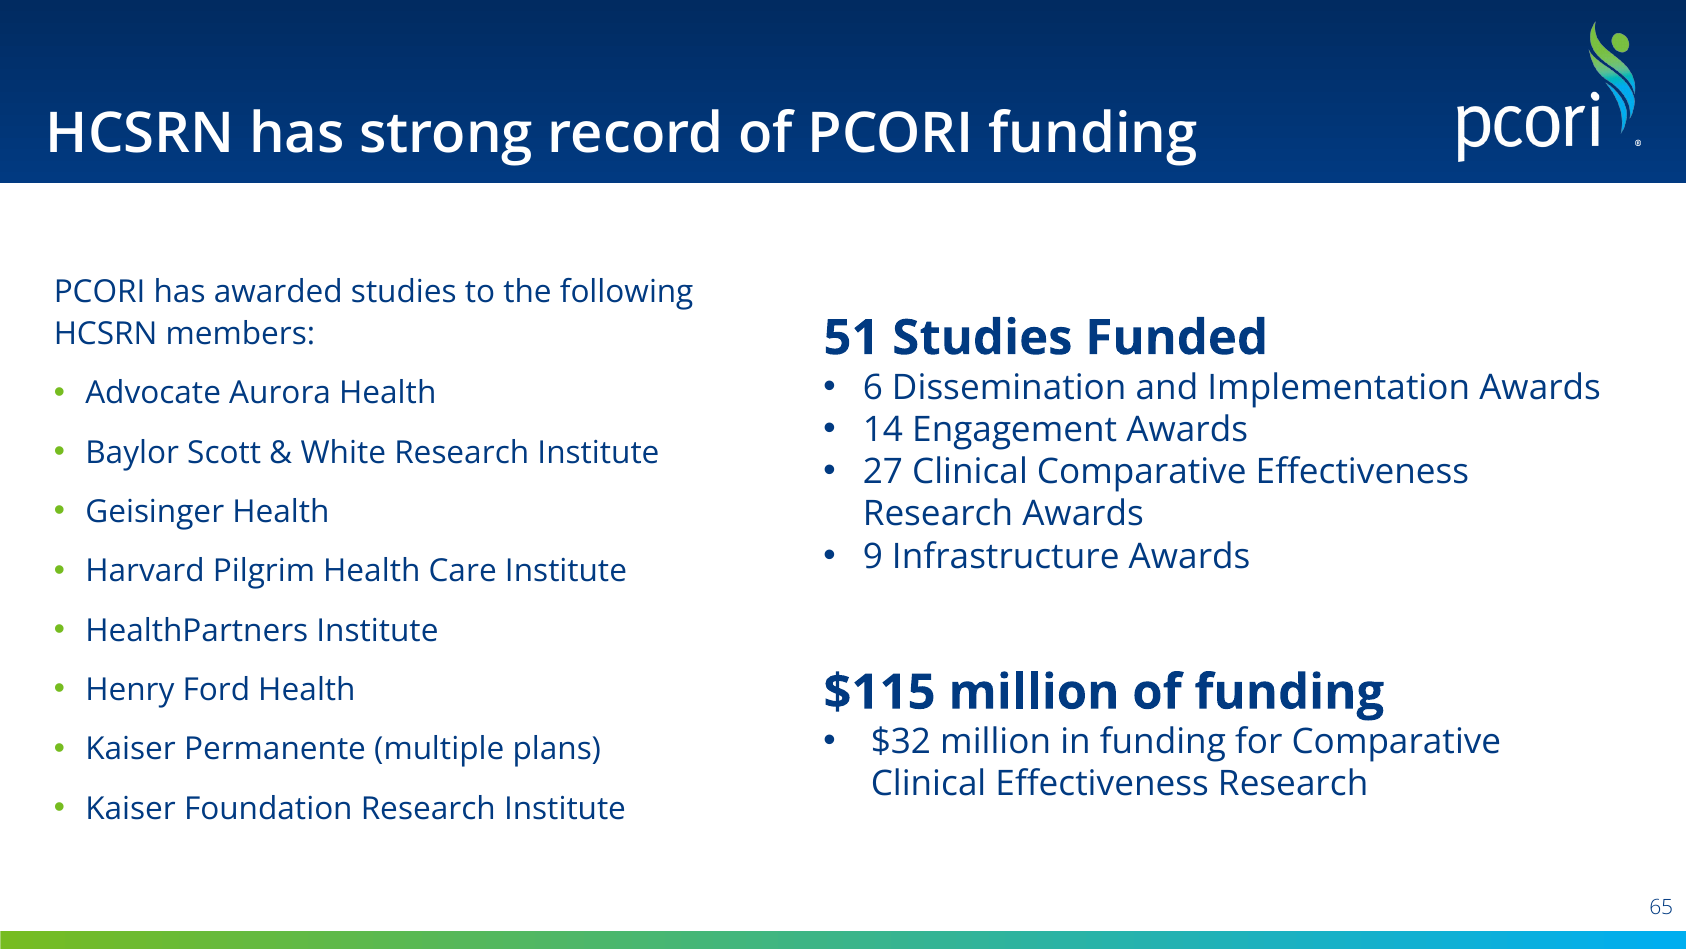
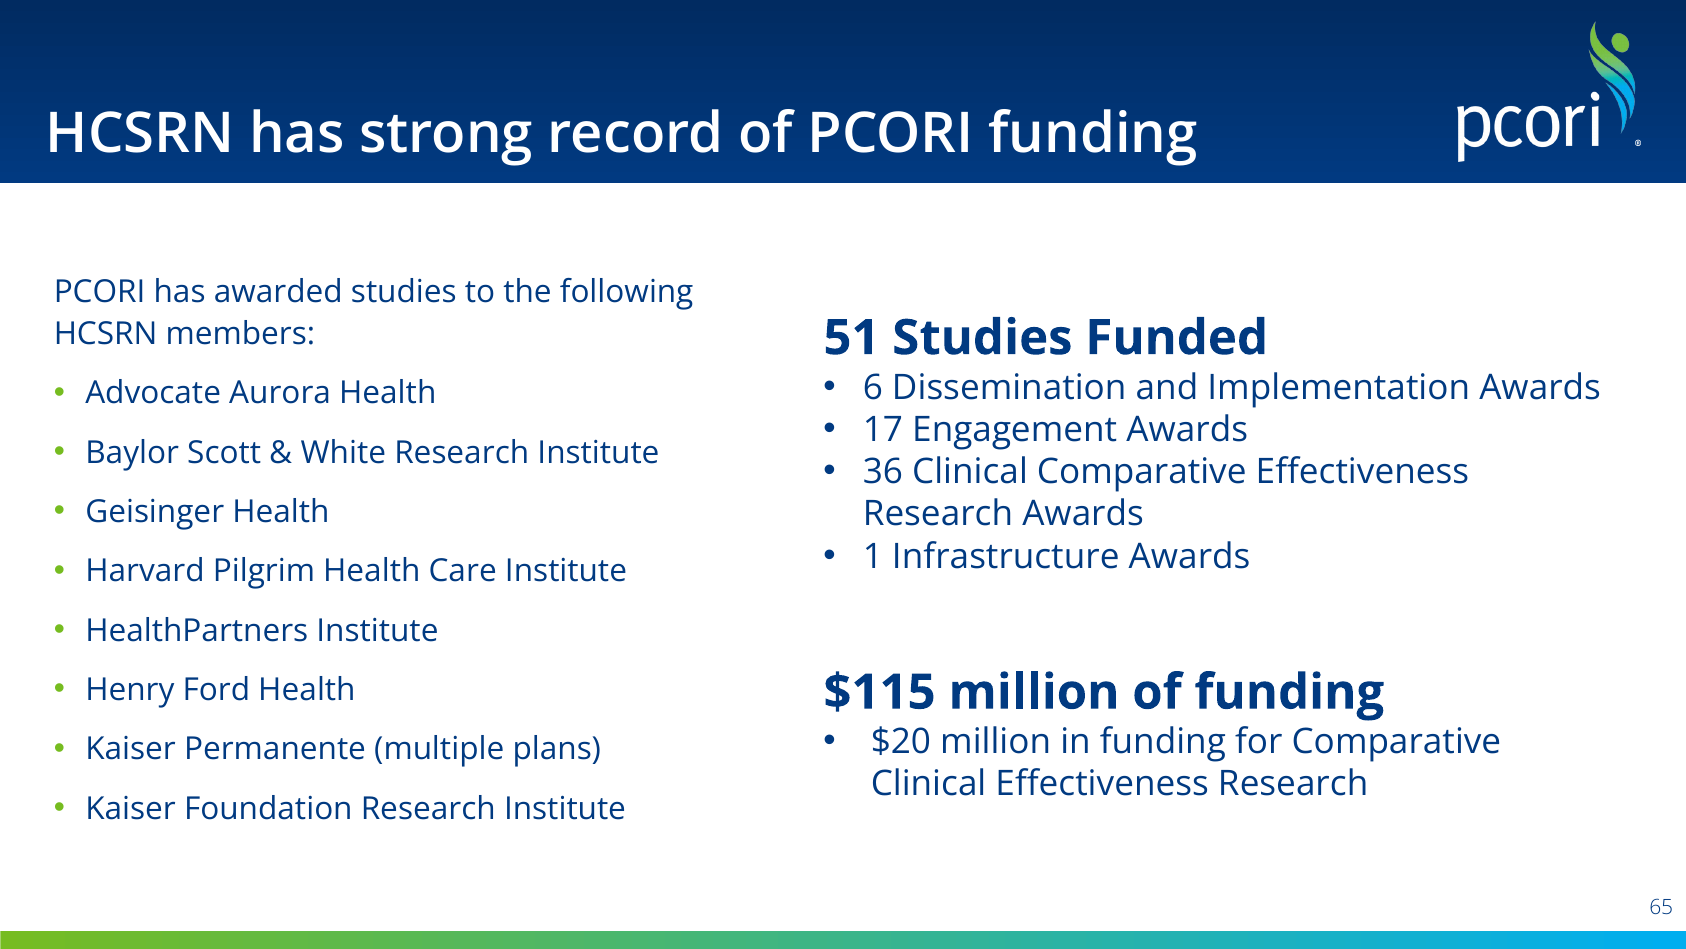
14: 14 -> 17
27: 27 -> 36
9: 9 -> 1
$32: $32 -> $20
